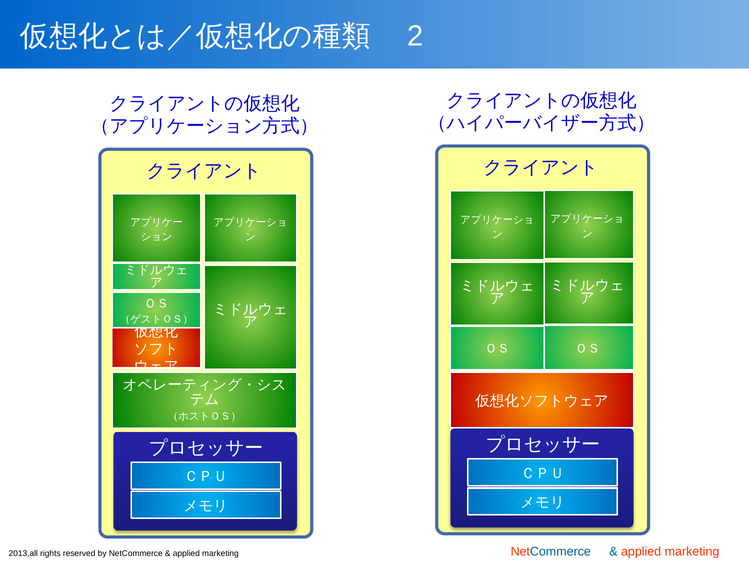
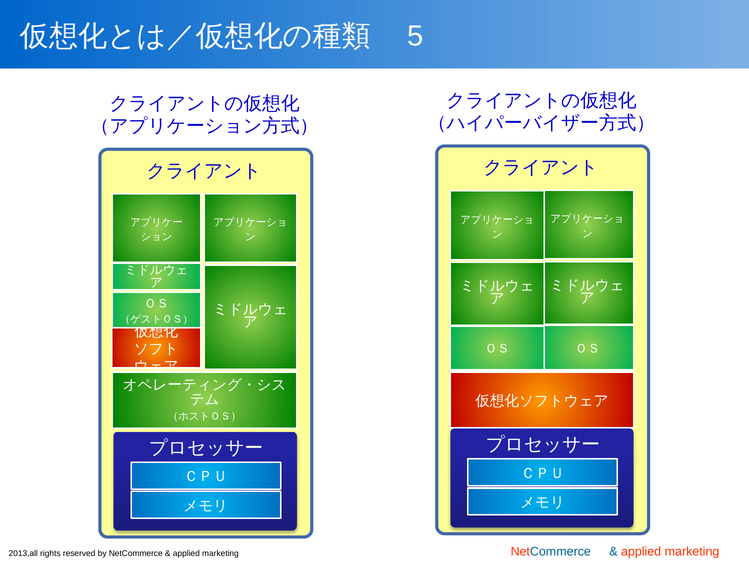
2: 2 -> 5
